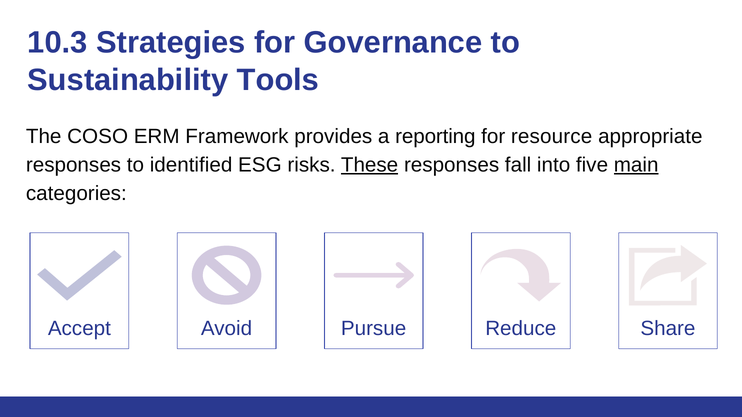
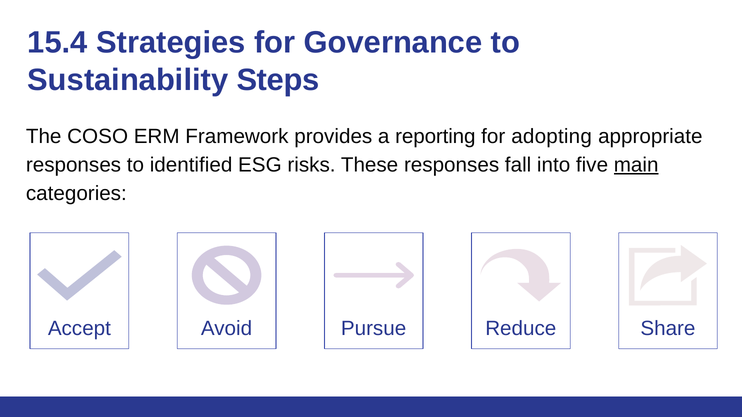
10.3: 10.3 -> 15.4
Tools: Tools -> Steps
resource: resource -> adopting
These underline: present -> none
